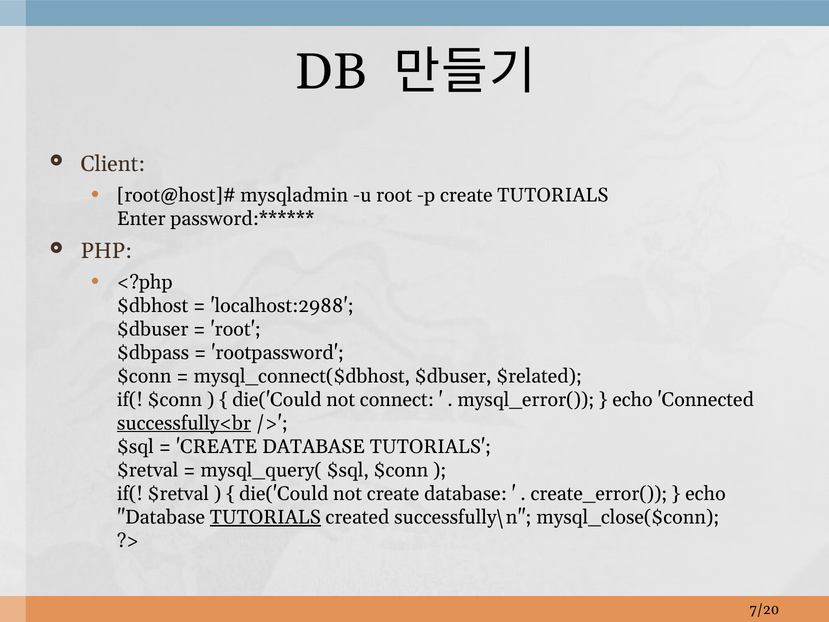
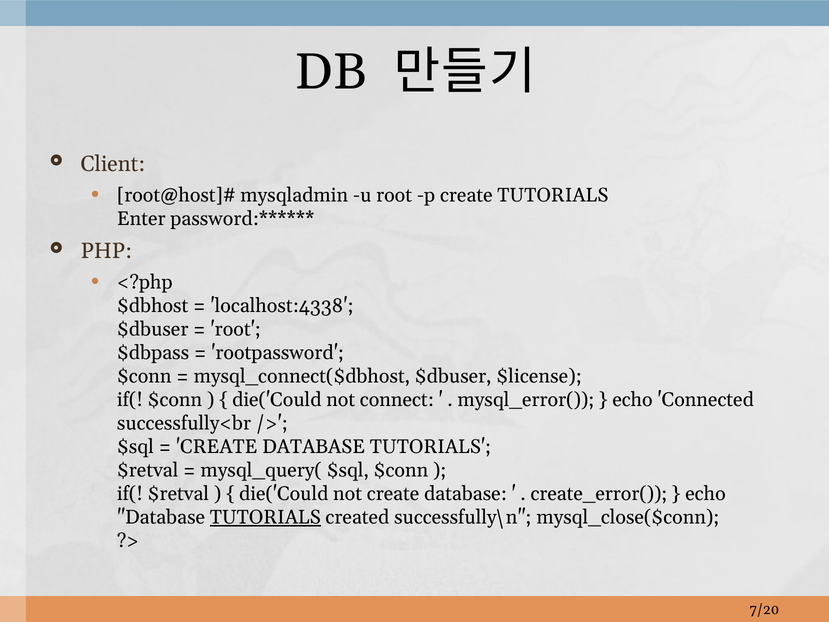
localhost:2988: localhost:2988 -> localhost:4338
$related: $related -> $license
successfully<br underline: present -> none
